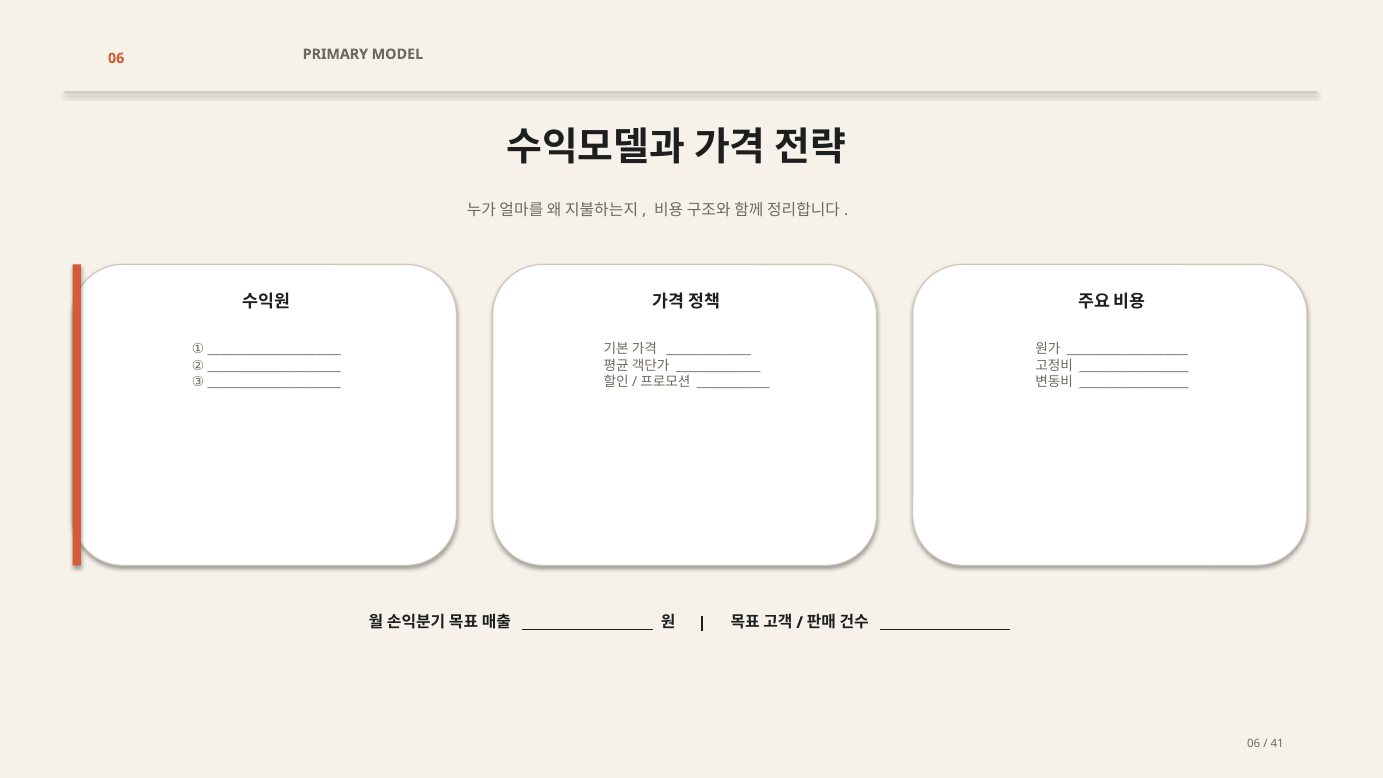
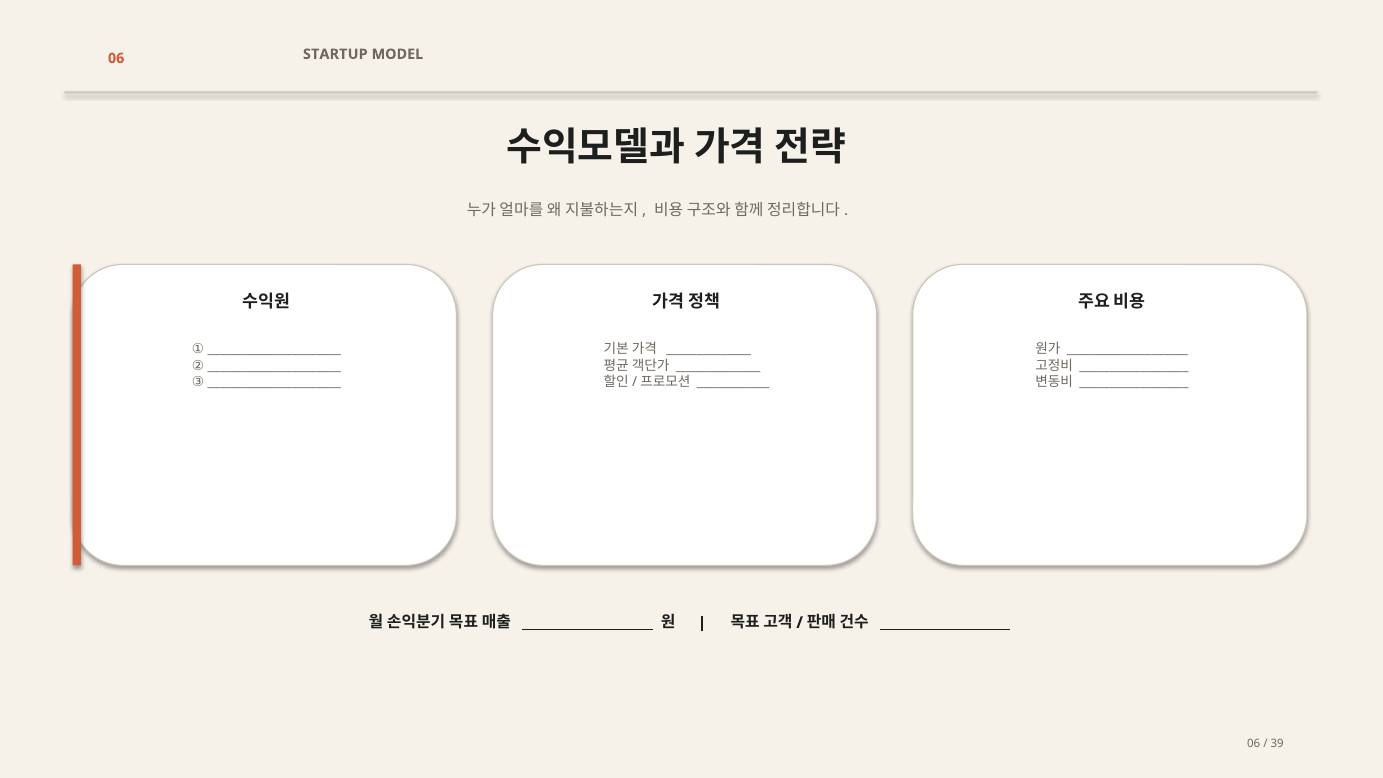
PRIMARY: PRIMARY -> STARTUP
41: 41 -> 39
